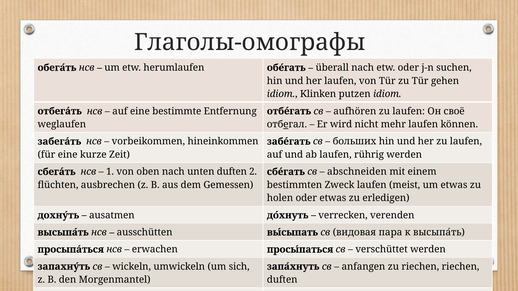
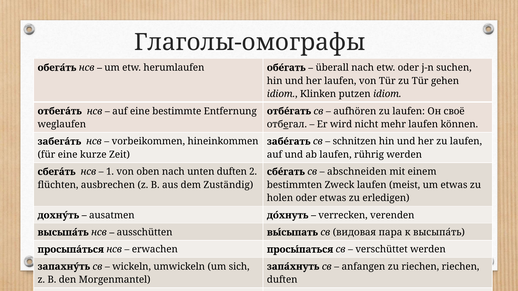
больших: больших -> schnitzen
Gemessen: Gemessen -> Zuständig
